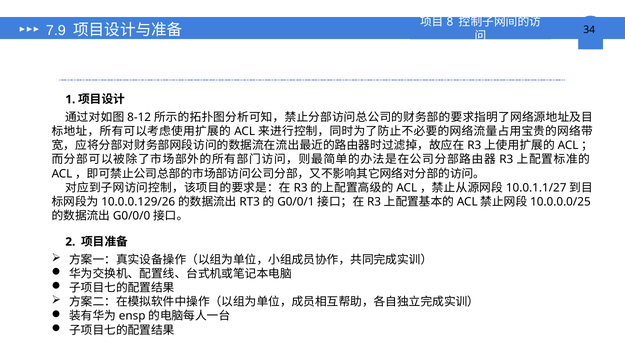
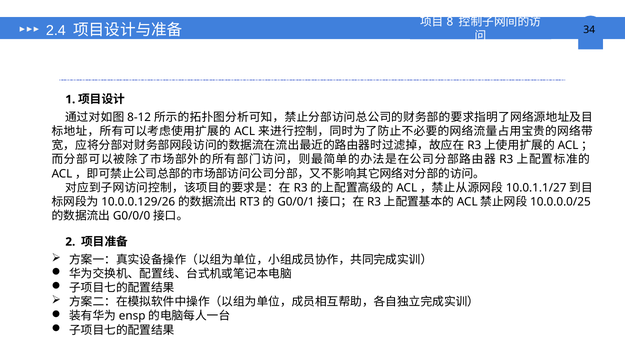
7.9: 7.9 -> 2.4
